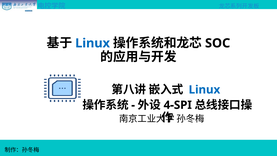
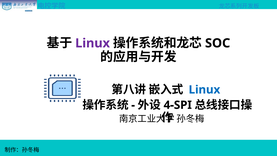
Linux at (93, 43) colour: blue -> purple
